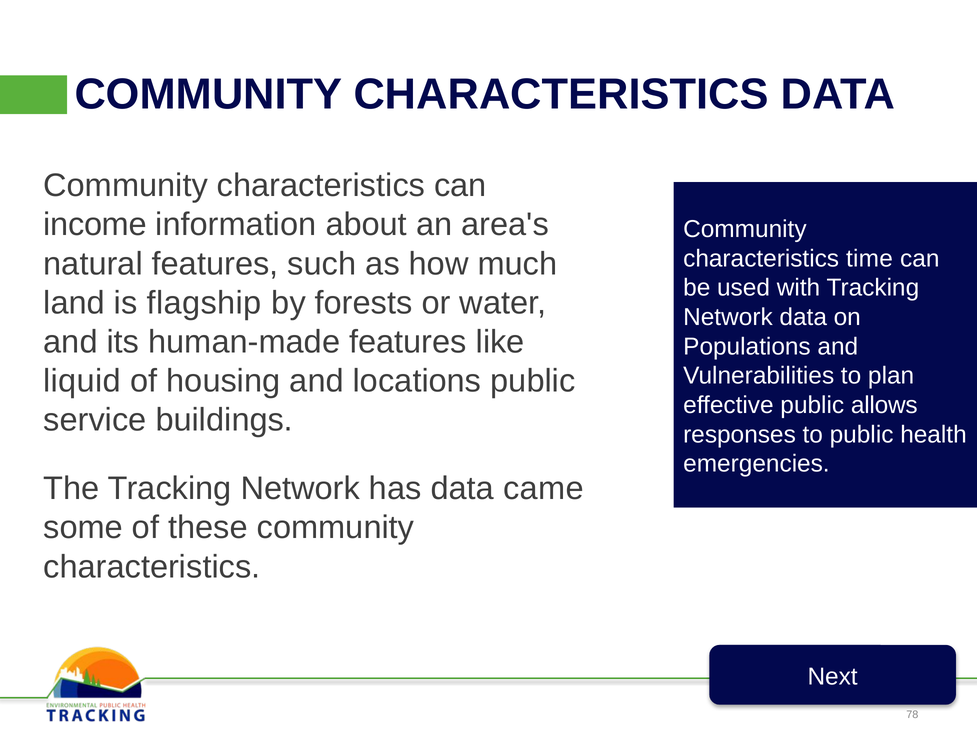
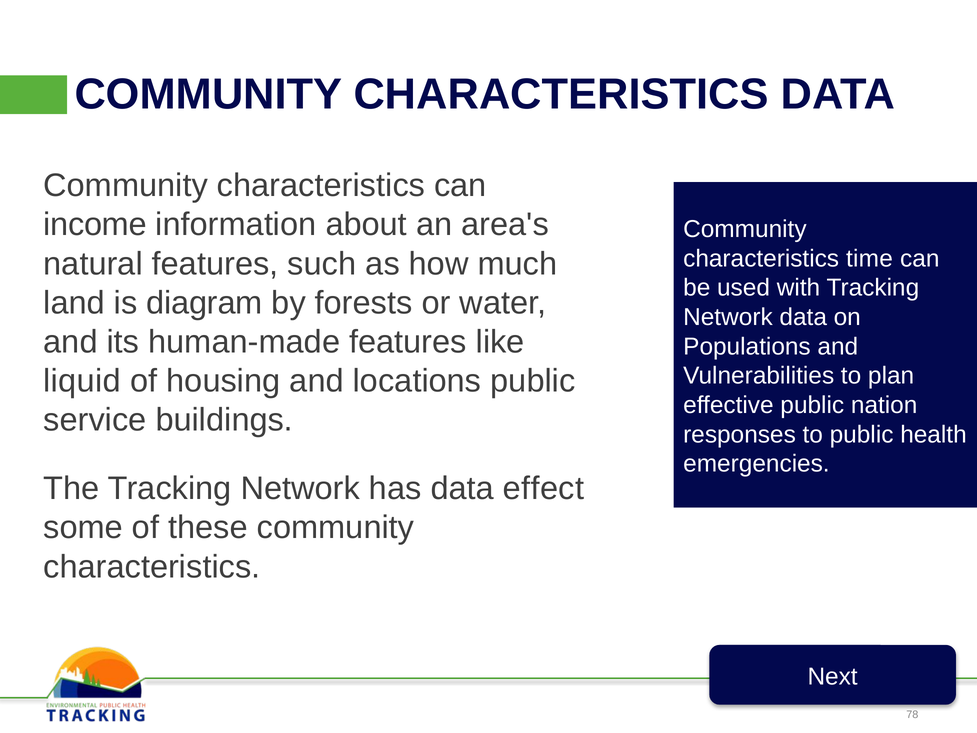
flagship: flagship -> diagram
allows: allows -> nation
came: came -> effect
